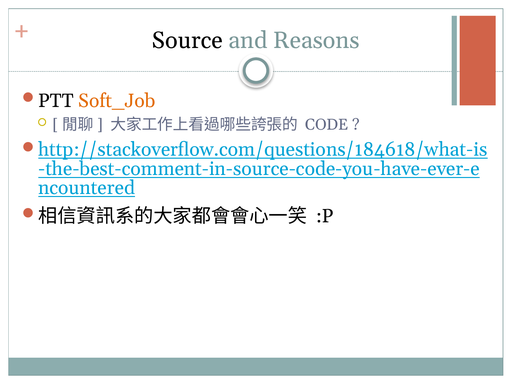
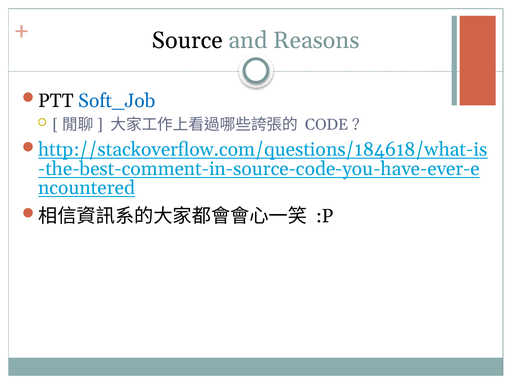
Soft_Job colour: orange -> blue
